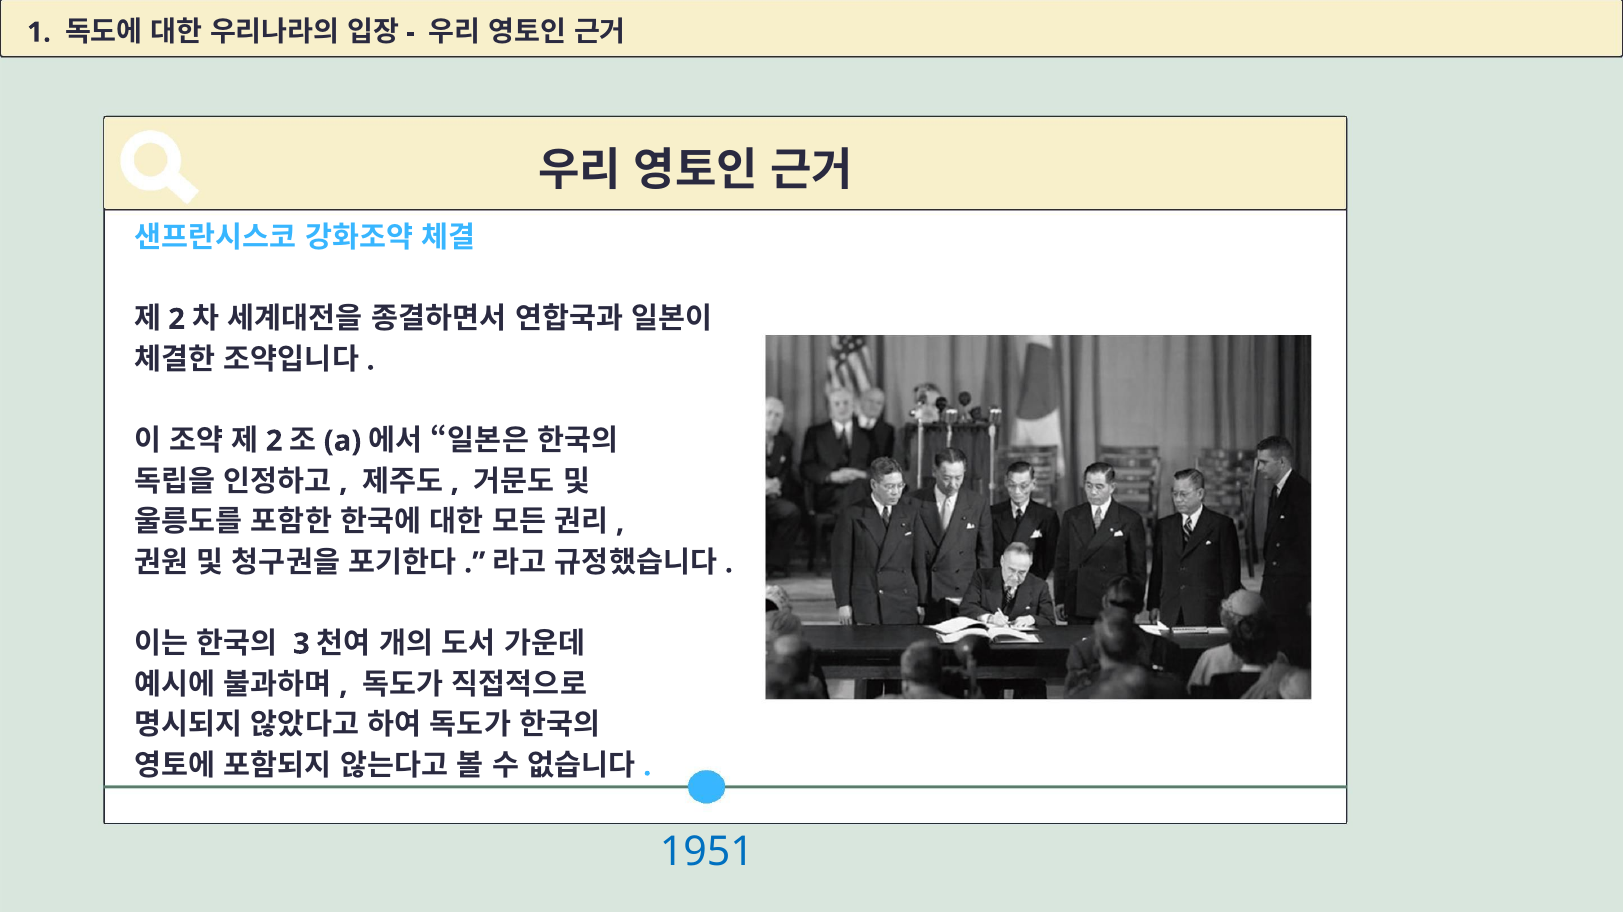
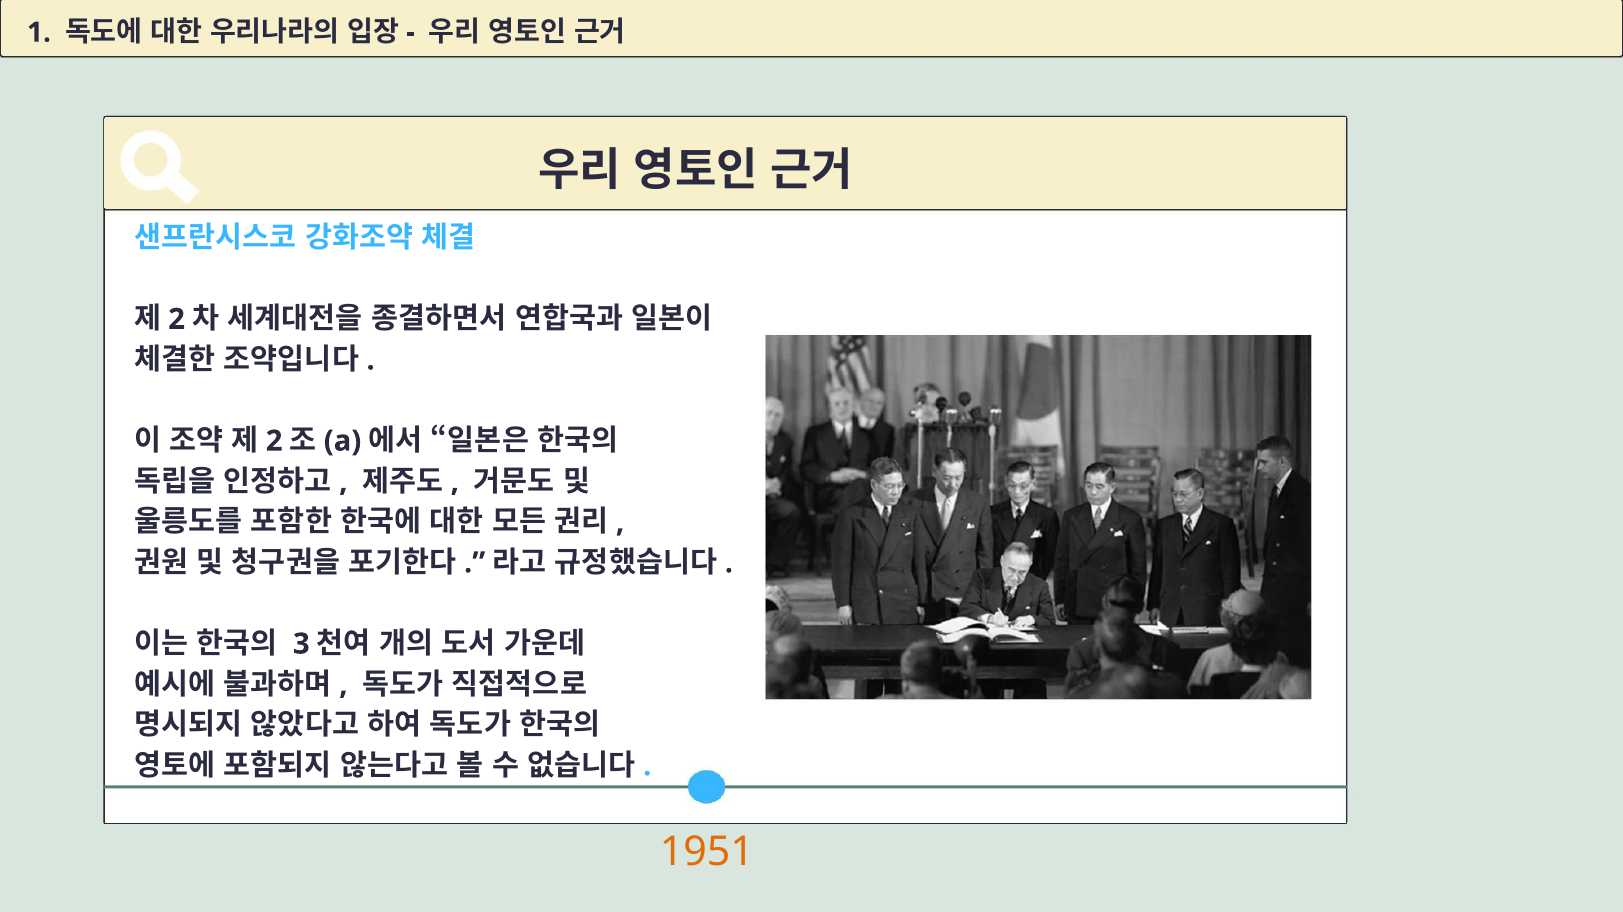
1951 colour: blue -> orange
